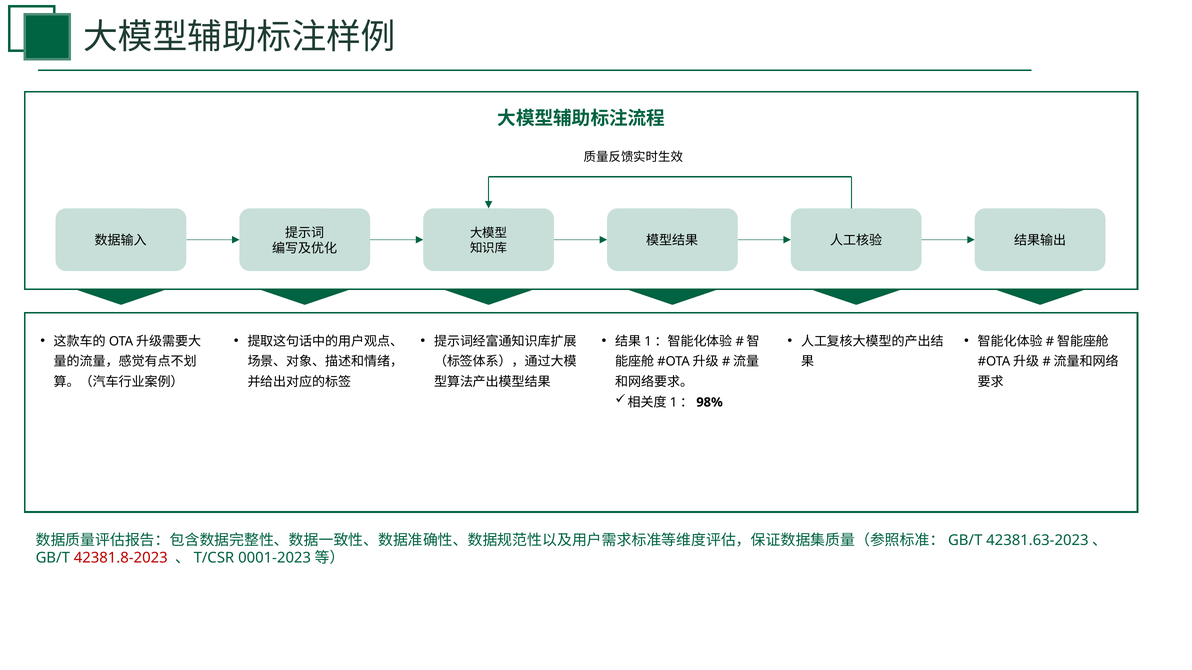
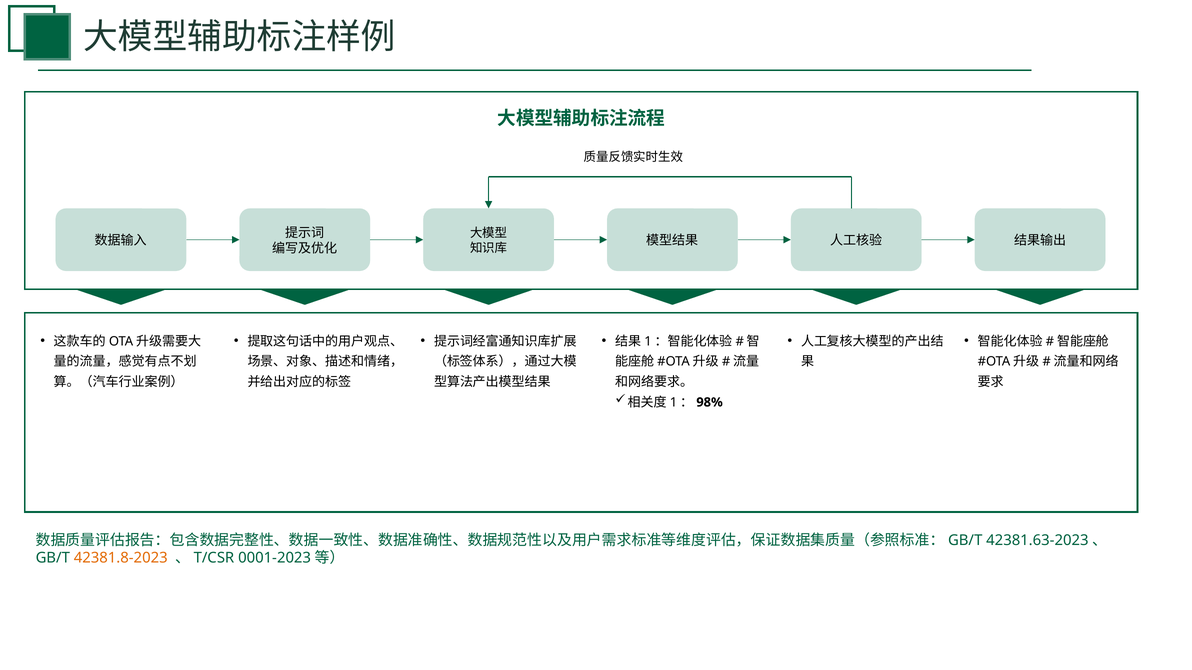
42381.8-2023 colour: red -> orange
